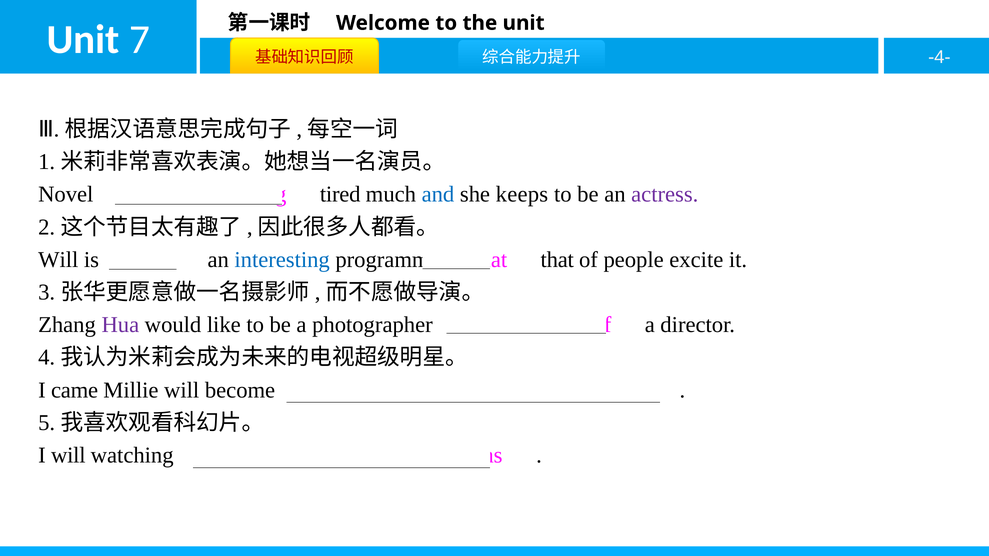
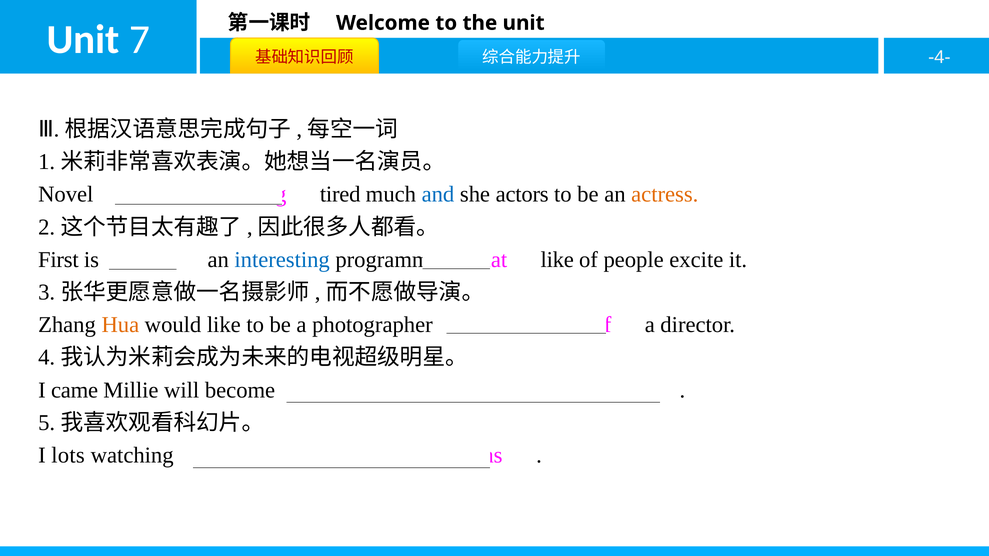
keeps: keeps -> actors
actress colour: purple -> orange
Will at (58, 260): Will -> First
that at (557, 260): that -> like
Hua colour: purple -> orange
I will: will -> lots
